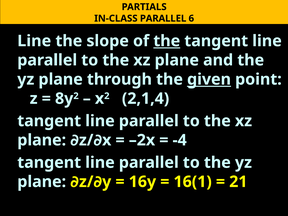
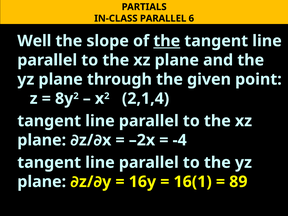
Line at (34, 41): Line -> Well
given underline: present -> none
21: 21 -> 89
